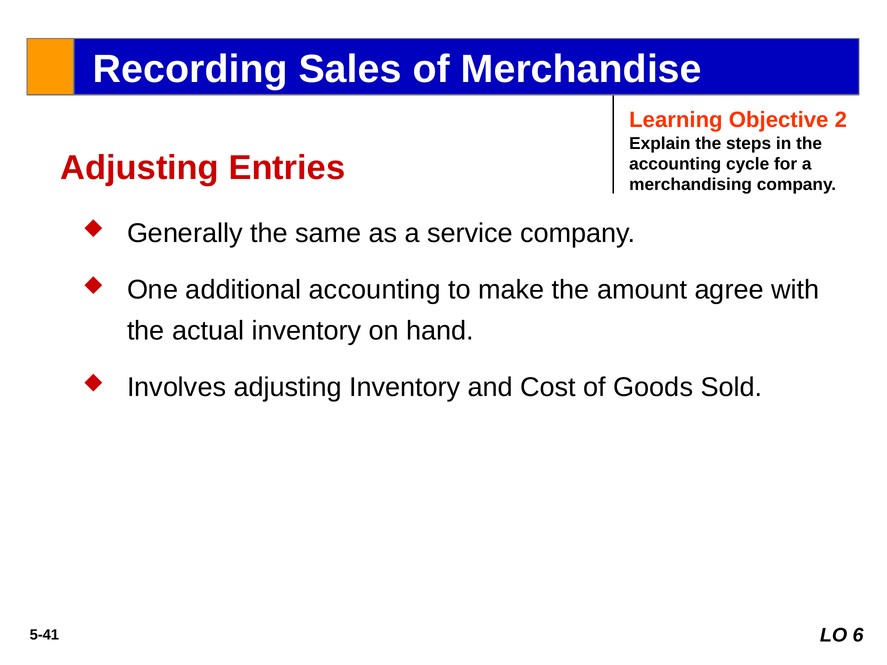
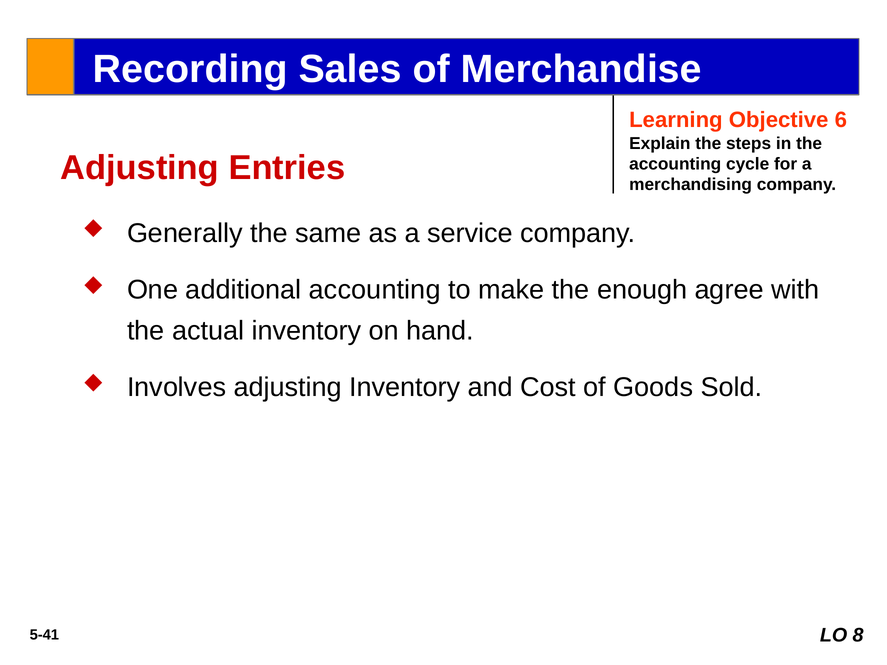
2: 2 -> 6
amount: amount -> enough
6: 6 -> 8
